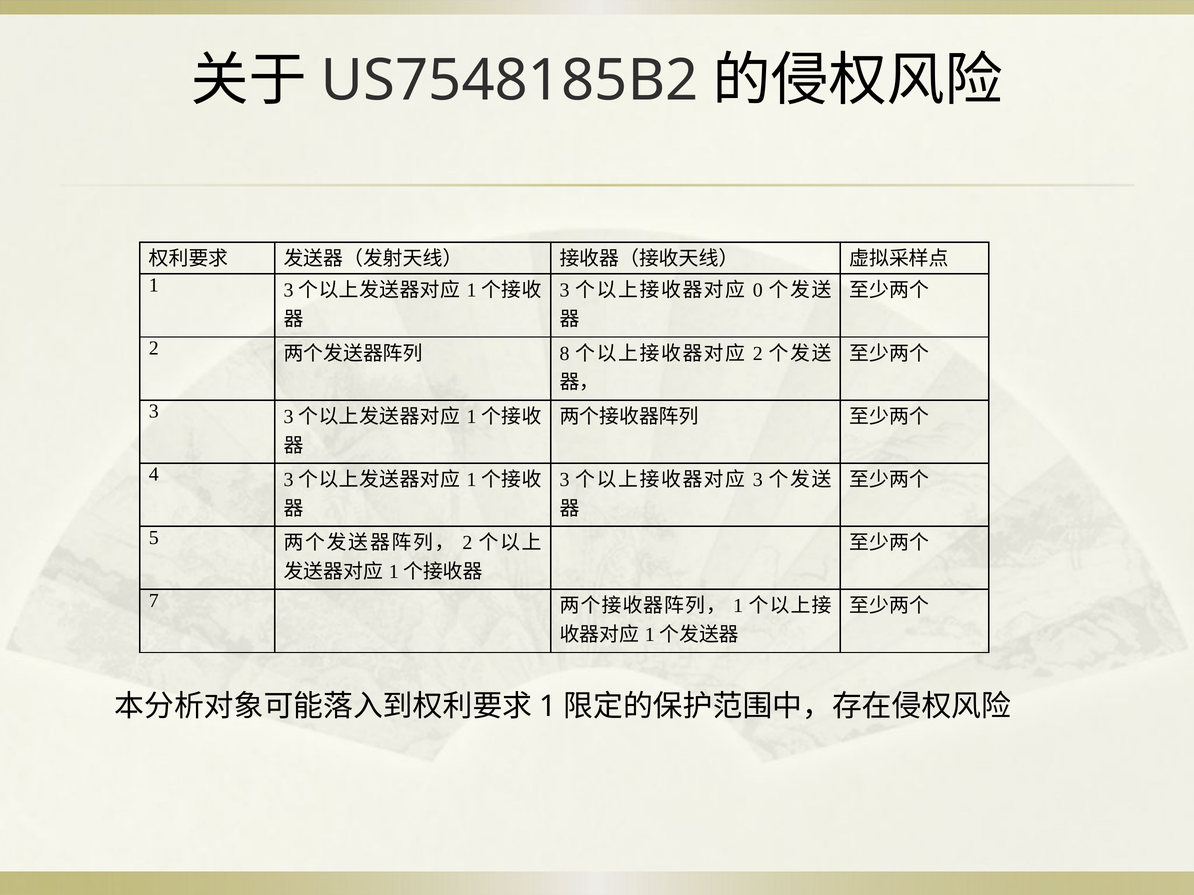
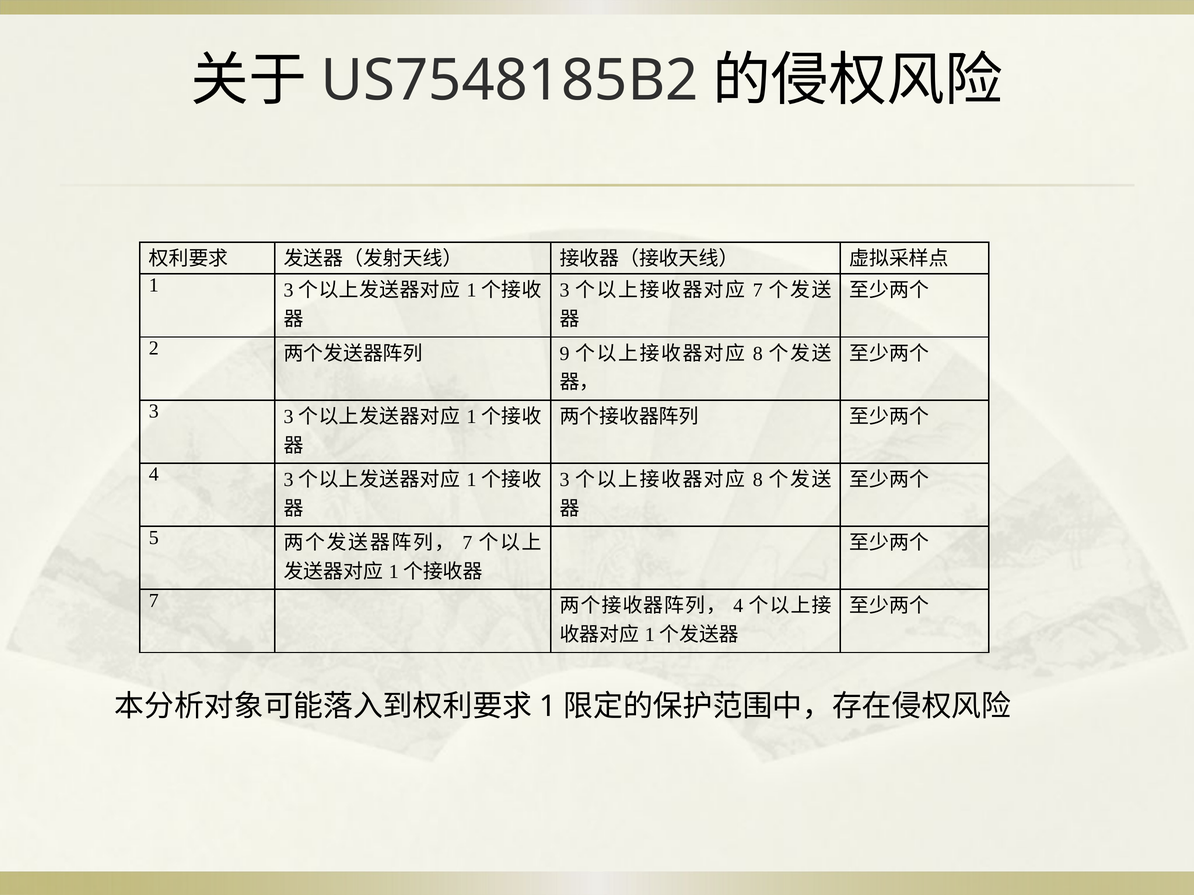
0 at (758, 291): 0 -> 7
8: 8 -> 9
2 at (758, 354): 2 -> 8
3 at (758, 480): 3 -> 8
2 at (467, 543): 2 -> 7
1 at (738, 606): 1 -> 4
